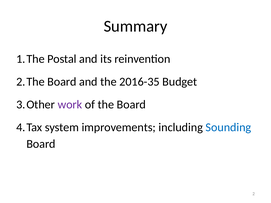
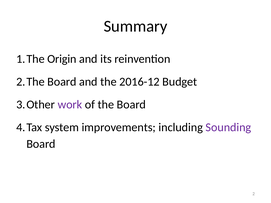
Postal: Postal -> Origin
2016-35: 2016-35 -> 2016-12
Sounding colour: blue -> purple
